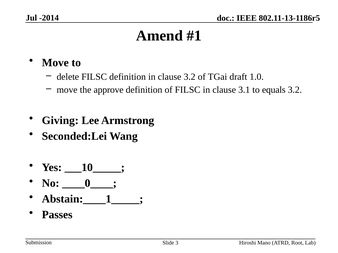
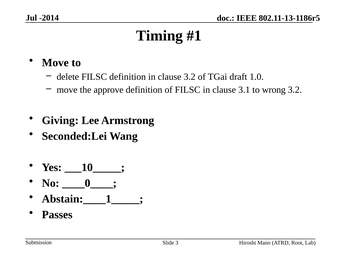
Amend: Amend -> Timing
equals: equals -> wrong
